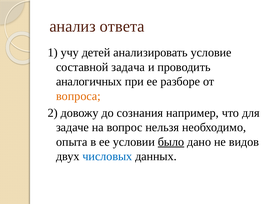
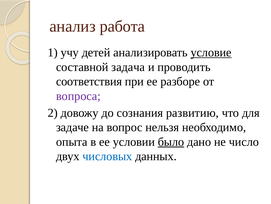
ответа: ответа -> работа
условие underline: none -> present
аналогичных: аналогичных -> соответствия
вопроса colour: orange -> purple
например: например -> развитию
видов: видов -> число
